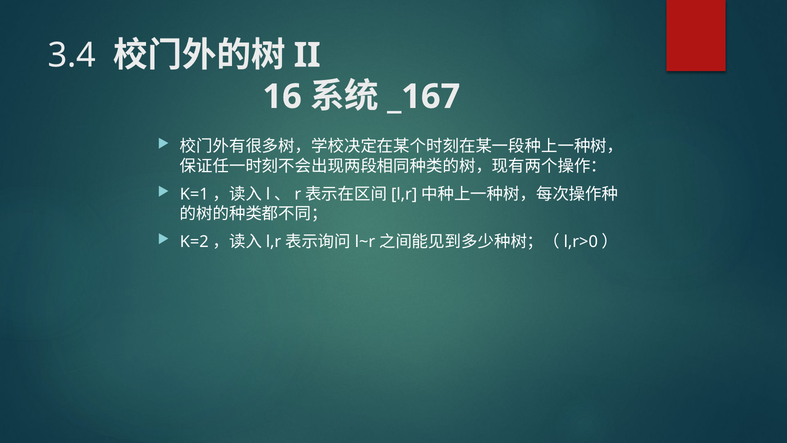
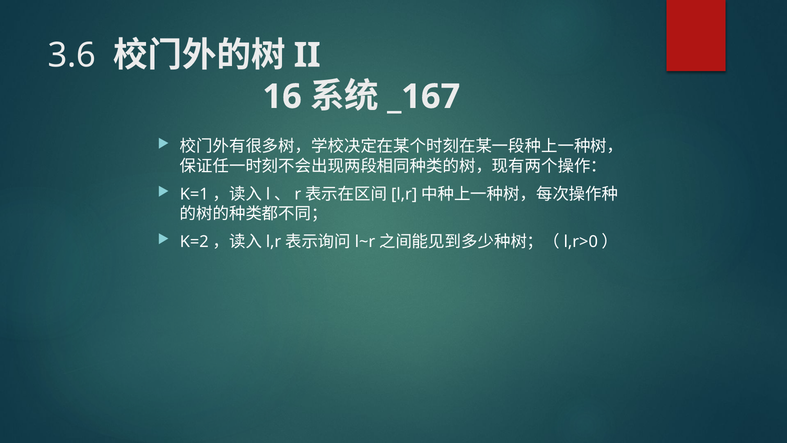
3.4: 3.4 -> 3.6
